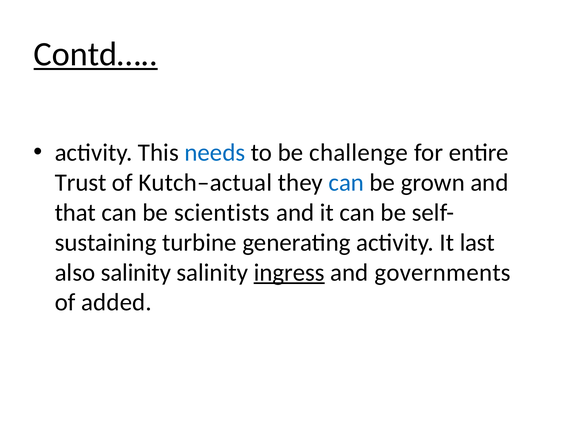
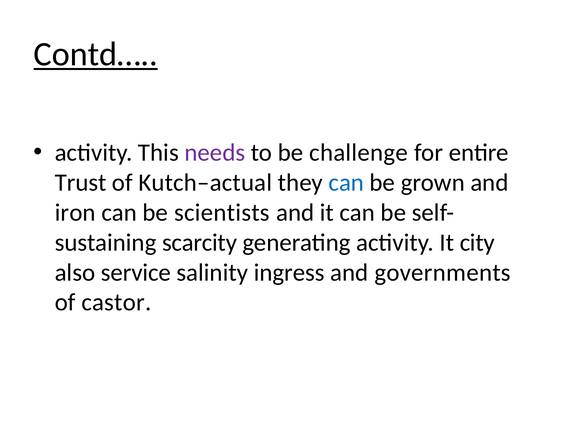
needs colour: blue -> purple
that: that -> iron
turbine: turbine -> scarcity
last: last -> city
also salinity: salinity -> service
ingress underline: present -> none
added: added -> castor
